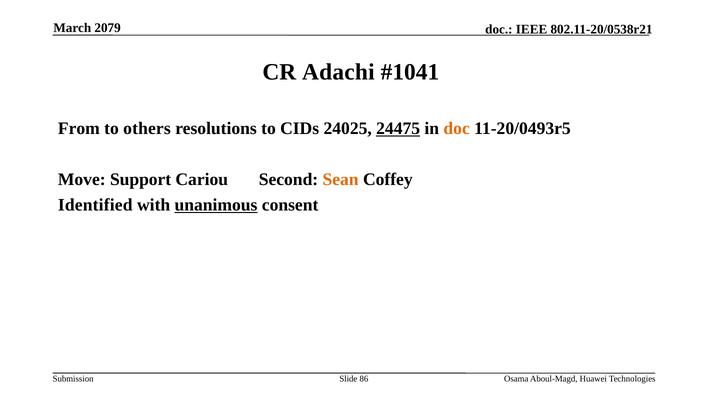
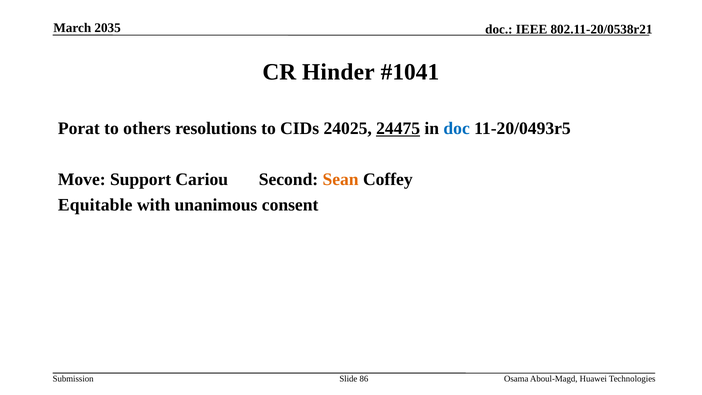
2079: 2079 -> 2035
Adachi: Adachi -> Hinder
From: From -> Porat
doc at (457, 128) colour: orange -> blue
Identified: Identified -> Equitable
unanimous underline: present -> none
